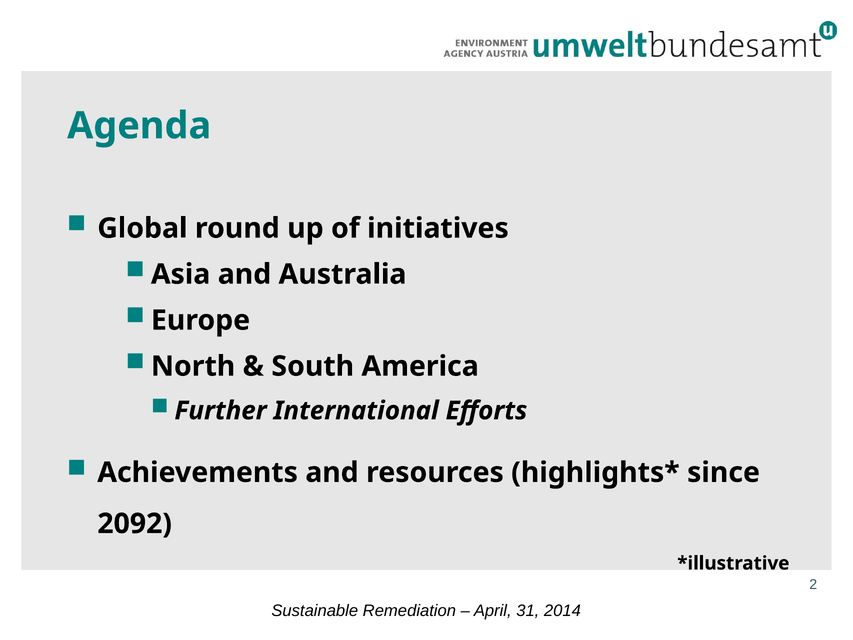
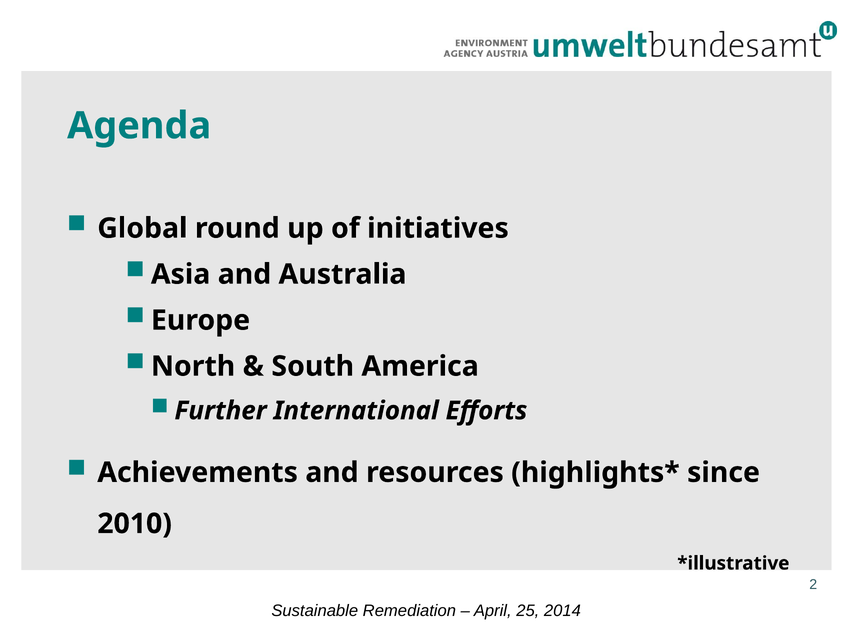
2092: 2092 -> 2010
31: 31 -> 25
